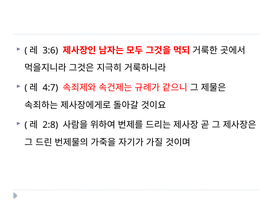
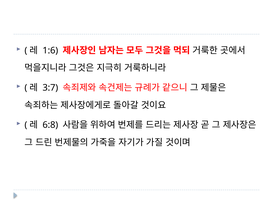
3:6: 3:6 -> 1:6
4:7: 4:7 -> 3:7
2:8: 2:8 -> 6:8
